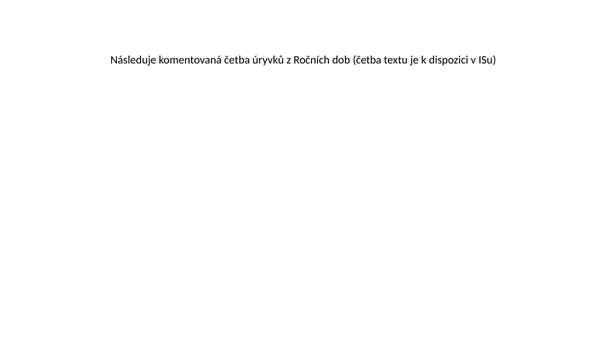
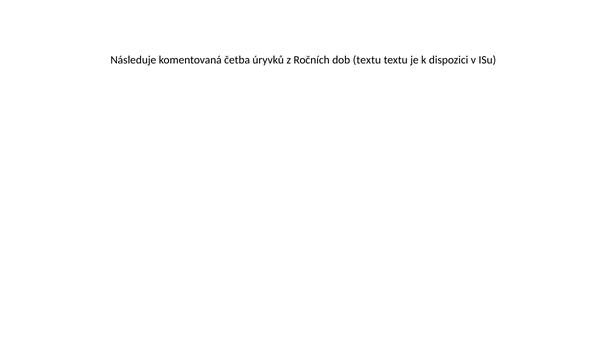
dob četba: četba -> textu
